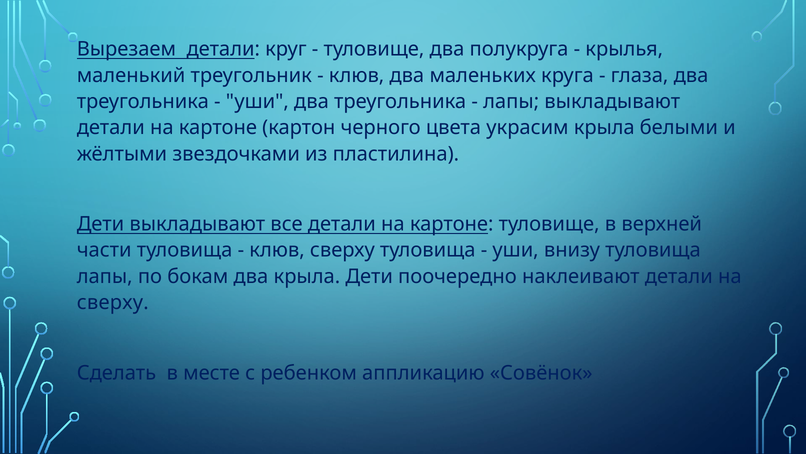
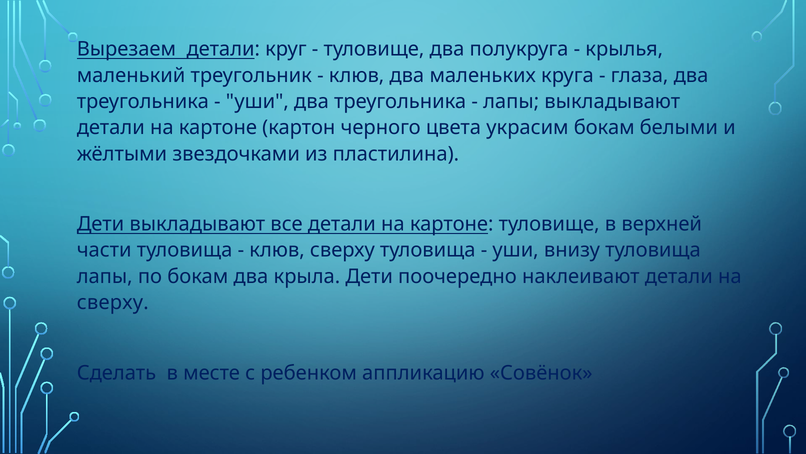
украсим крыла: крыла -> бокам
